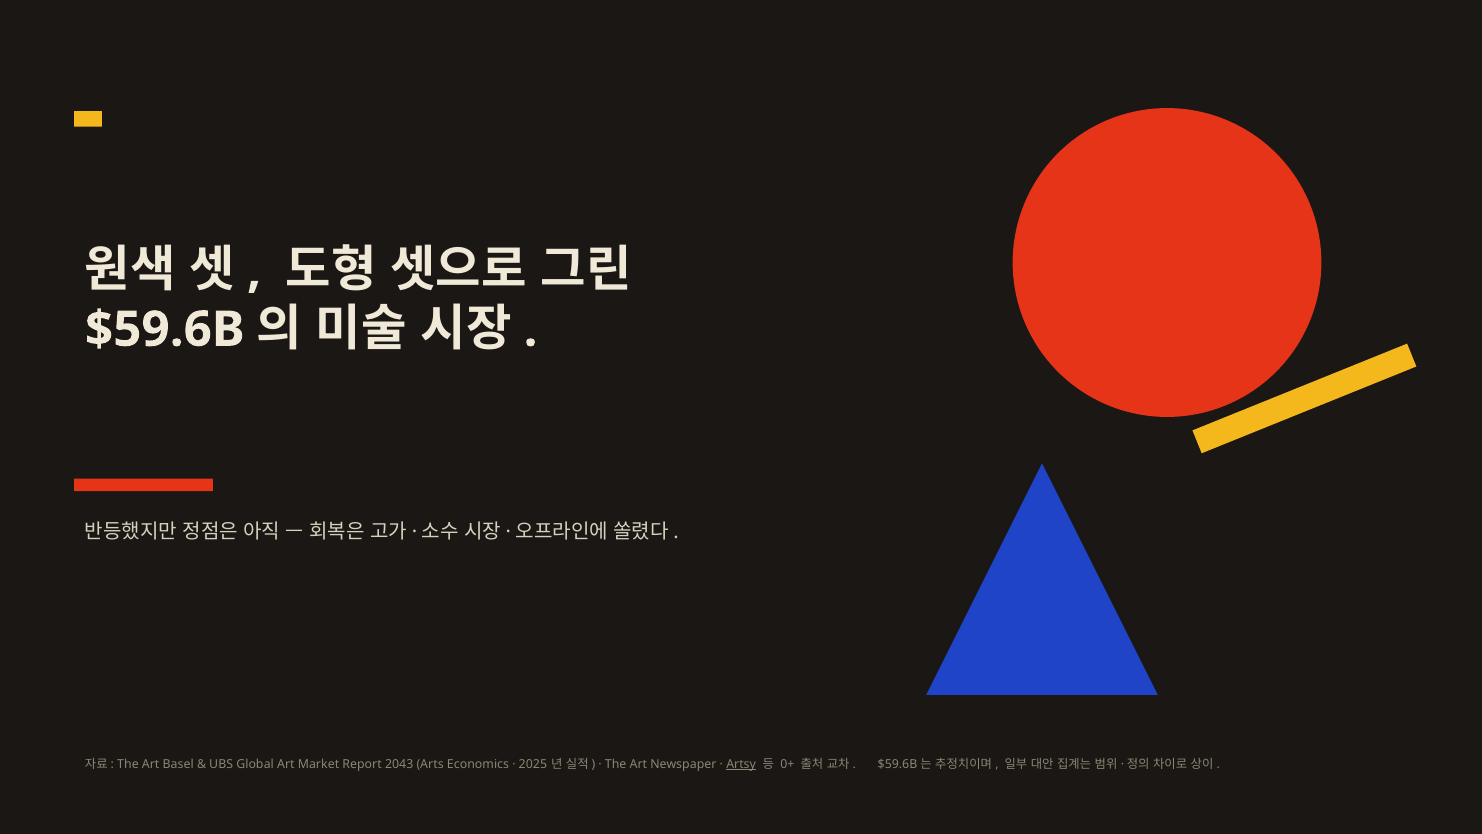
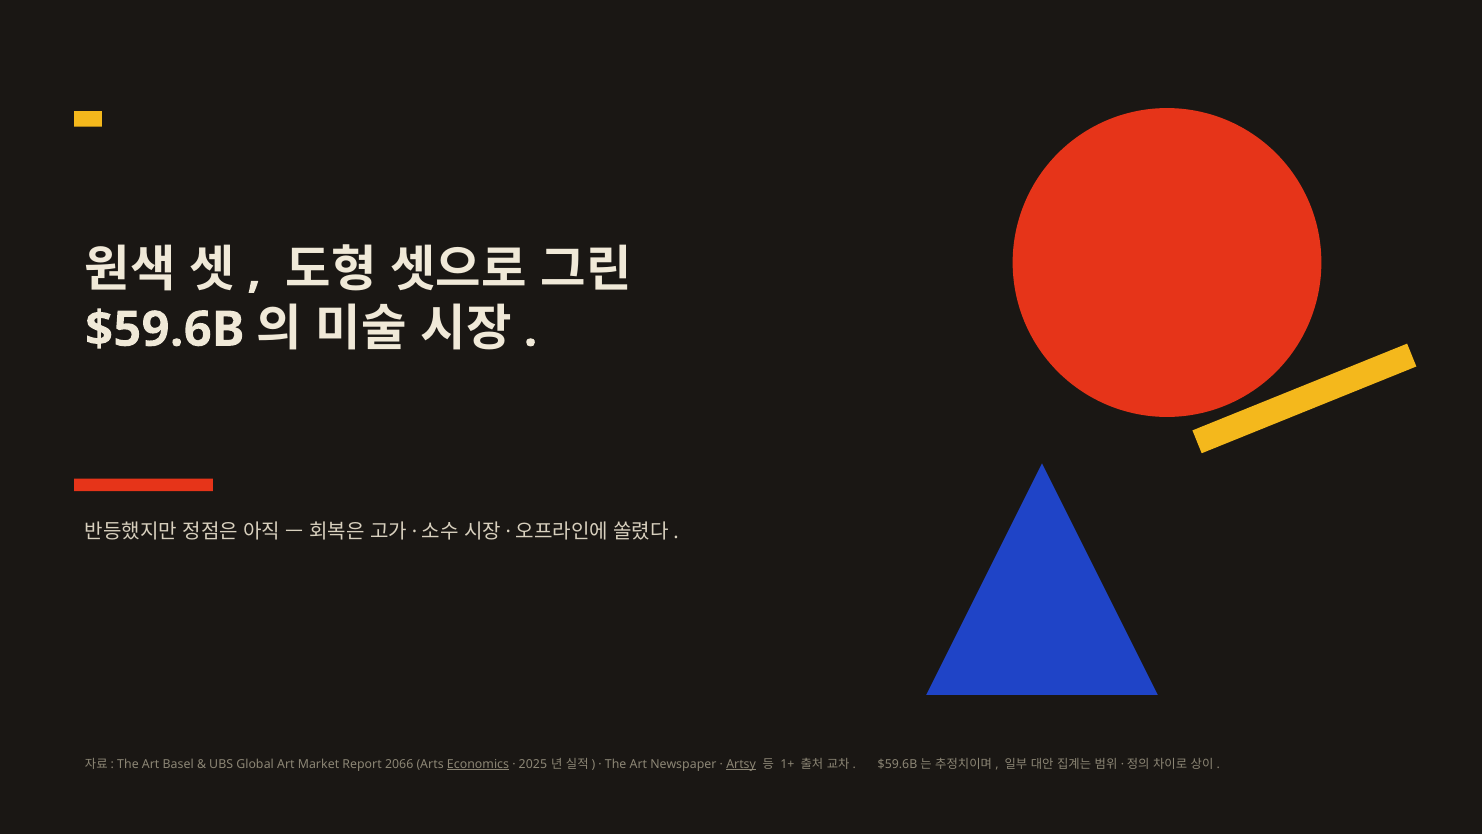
2043: 2043 -> 2066
Economics underline: none -> present
0+: 0+ -> 1+
